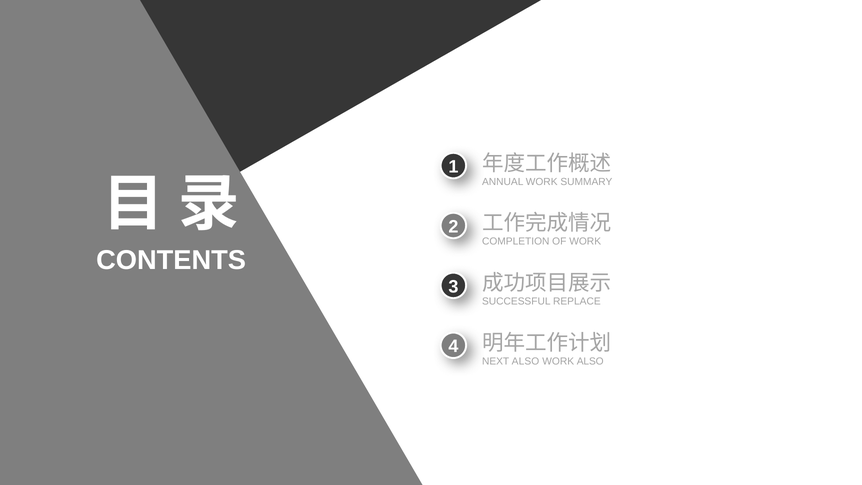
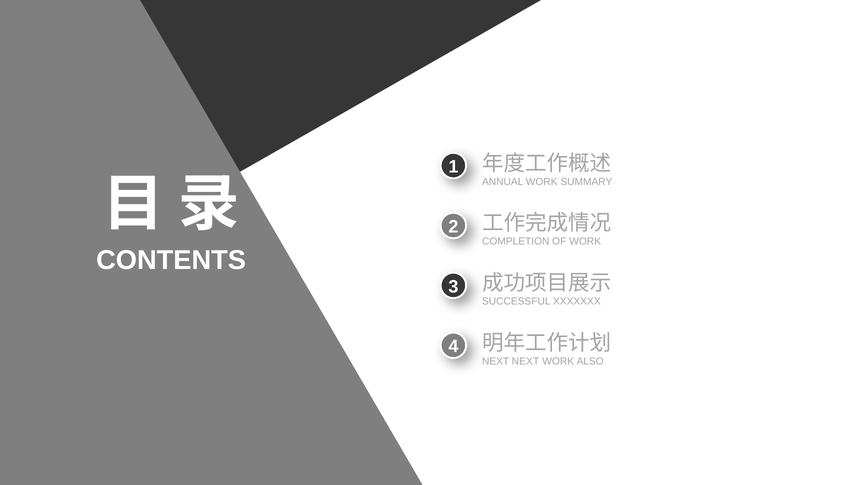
REPLACE: REPLACE -> XXXXXXX
NEXT ALSO: ALSO -> NEXT
